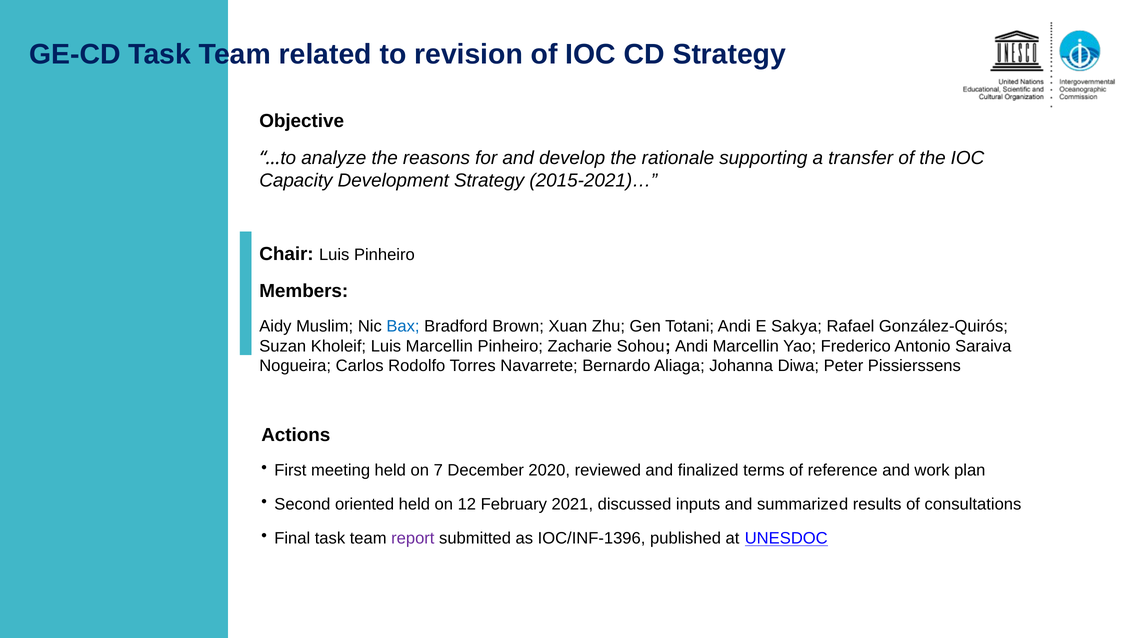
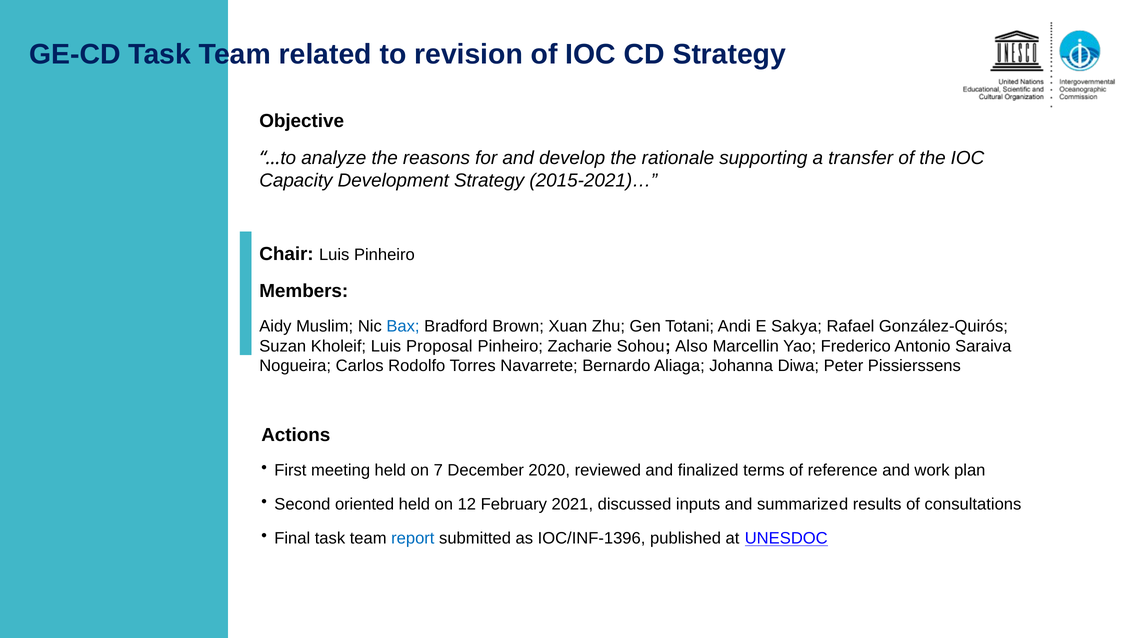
Luis Marcellin: Marcellin -> Proposal
Sohou Andi: Andi -> Also
report colour: purple -> blue
